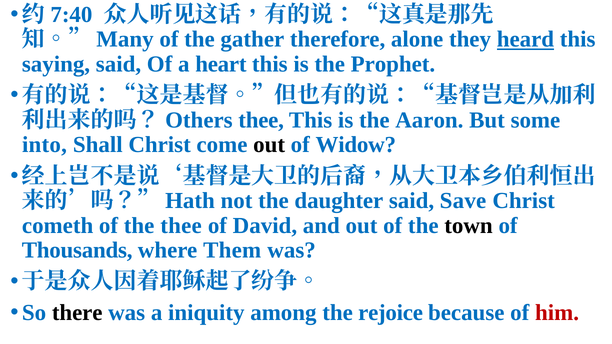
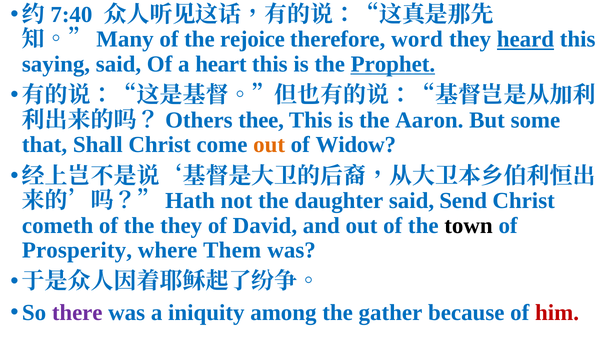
gather: gather -> rejoice
alone: alone -> word
Prophet underline: none -> present
into: into -> that
out at (269, 145) colour: black -> orange
Save: Save -> Send
the thee: thee -> they
Thousands: Thousands -> Prosperity
there colour: black -> purple
rejoice: rejoice -> gather
